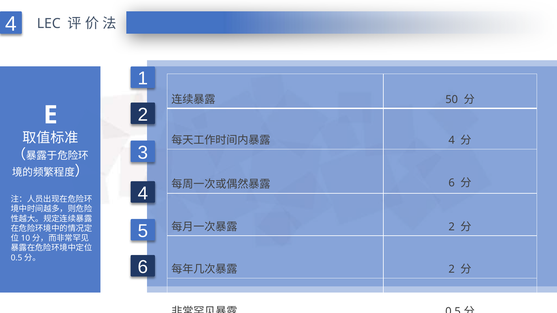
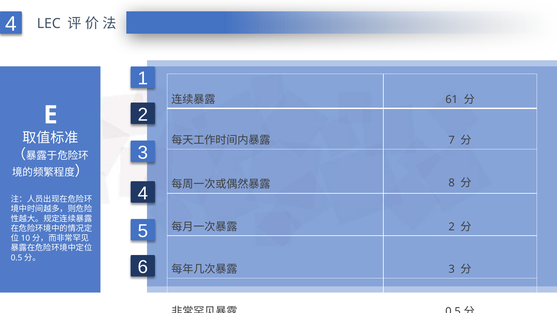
50: 50 -> 61
4 at (452, 140): 4 -> 7
6 at (452, 183): 6 -> 8
2 at (452, 269): 2 -> 3
